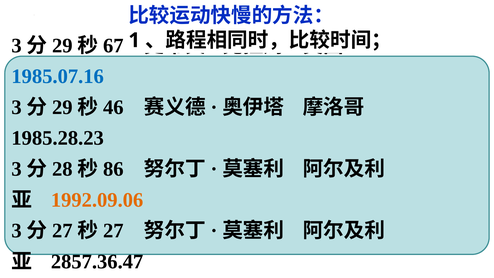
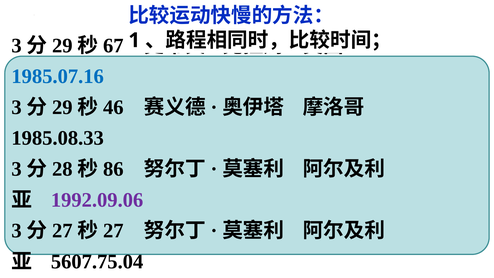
1985.28.23: 1985.28.23 -> 1985.08.33
1992.09.06 colour: orange -> purple
2857.36.47: 2857.36.47 -> 5607.75.04
